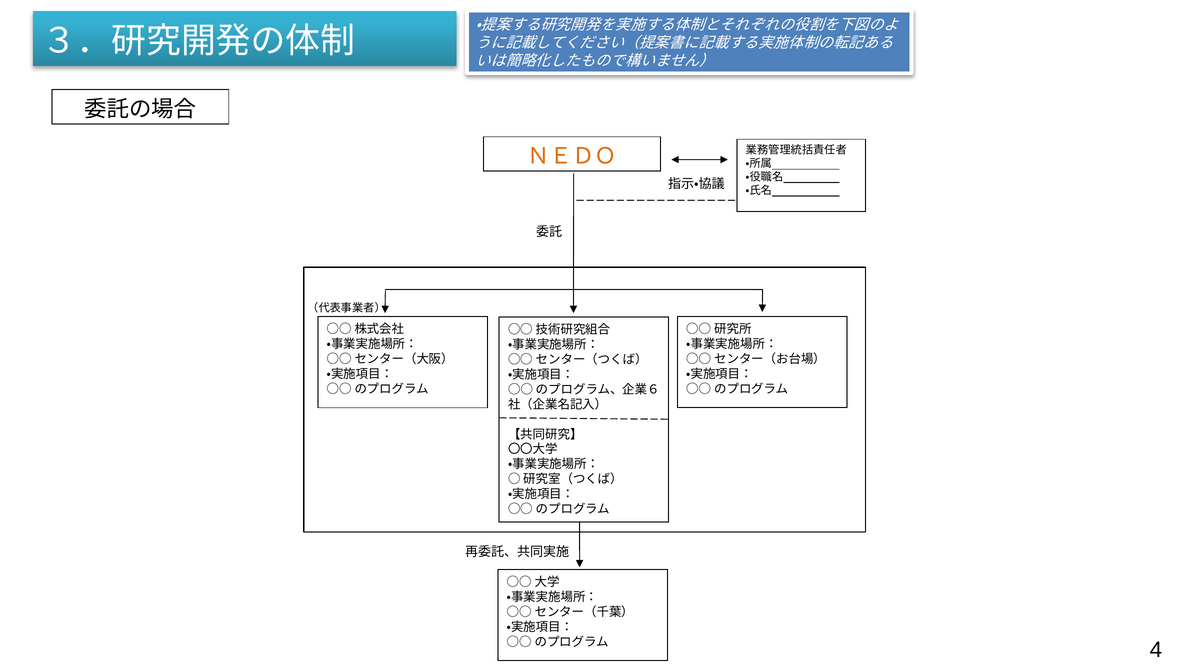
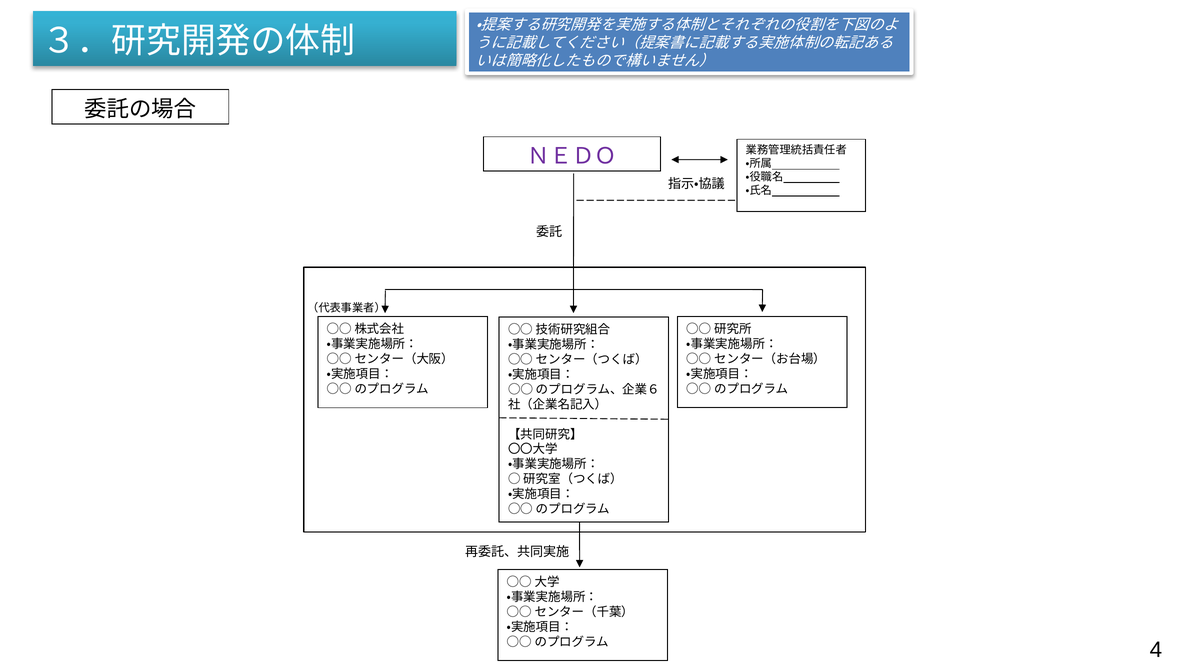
ＮＥＤＯ colour: orange -> purple
